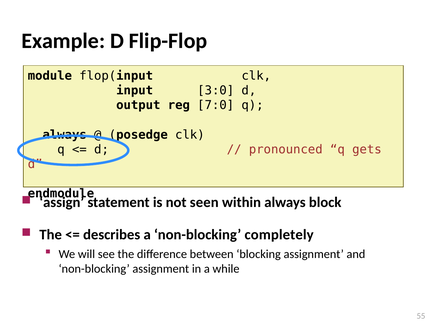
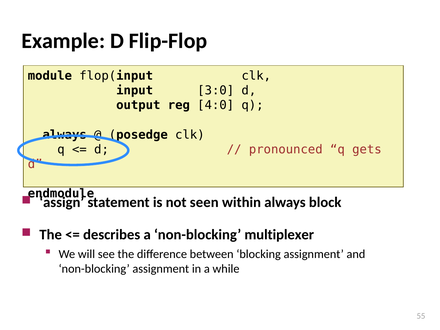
7:0: 7:0 -> 4:0
completely: completely -> multiplexer
